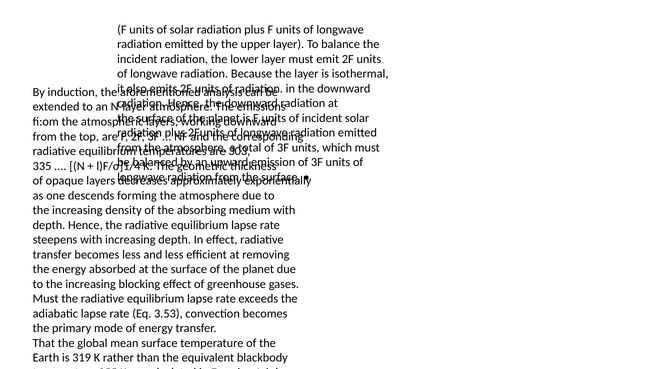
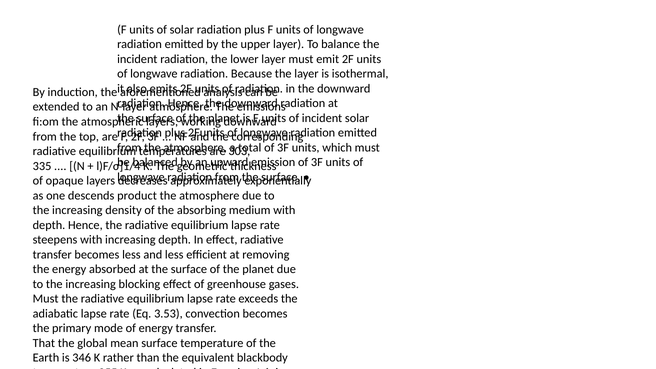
forming: forming -> product
319: 319 -> 346
